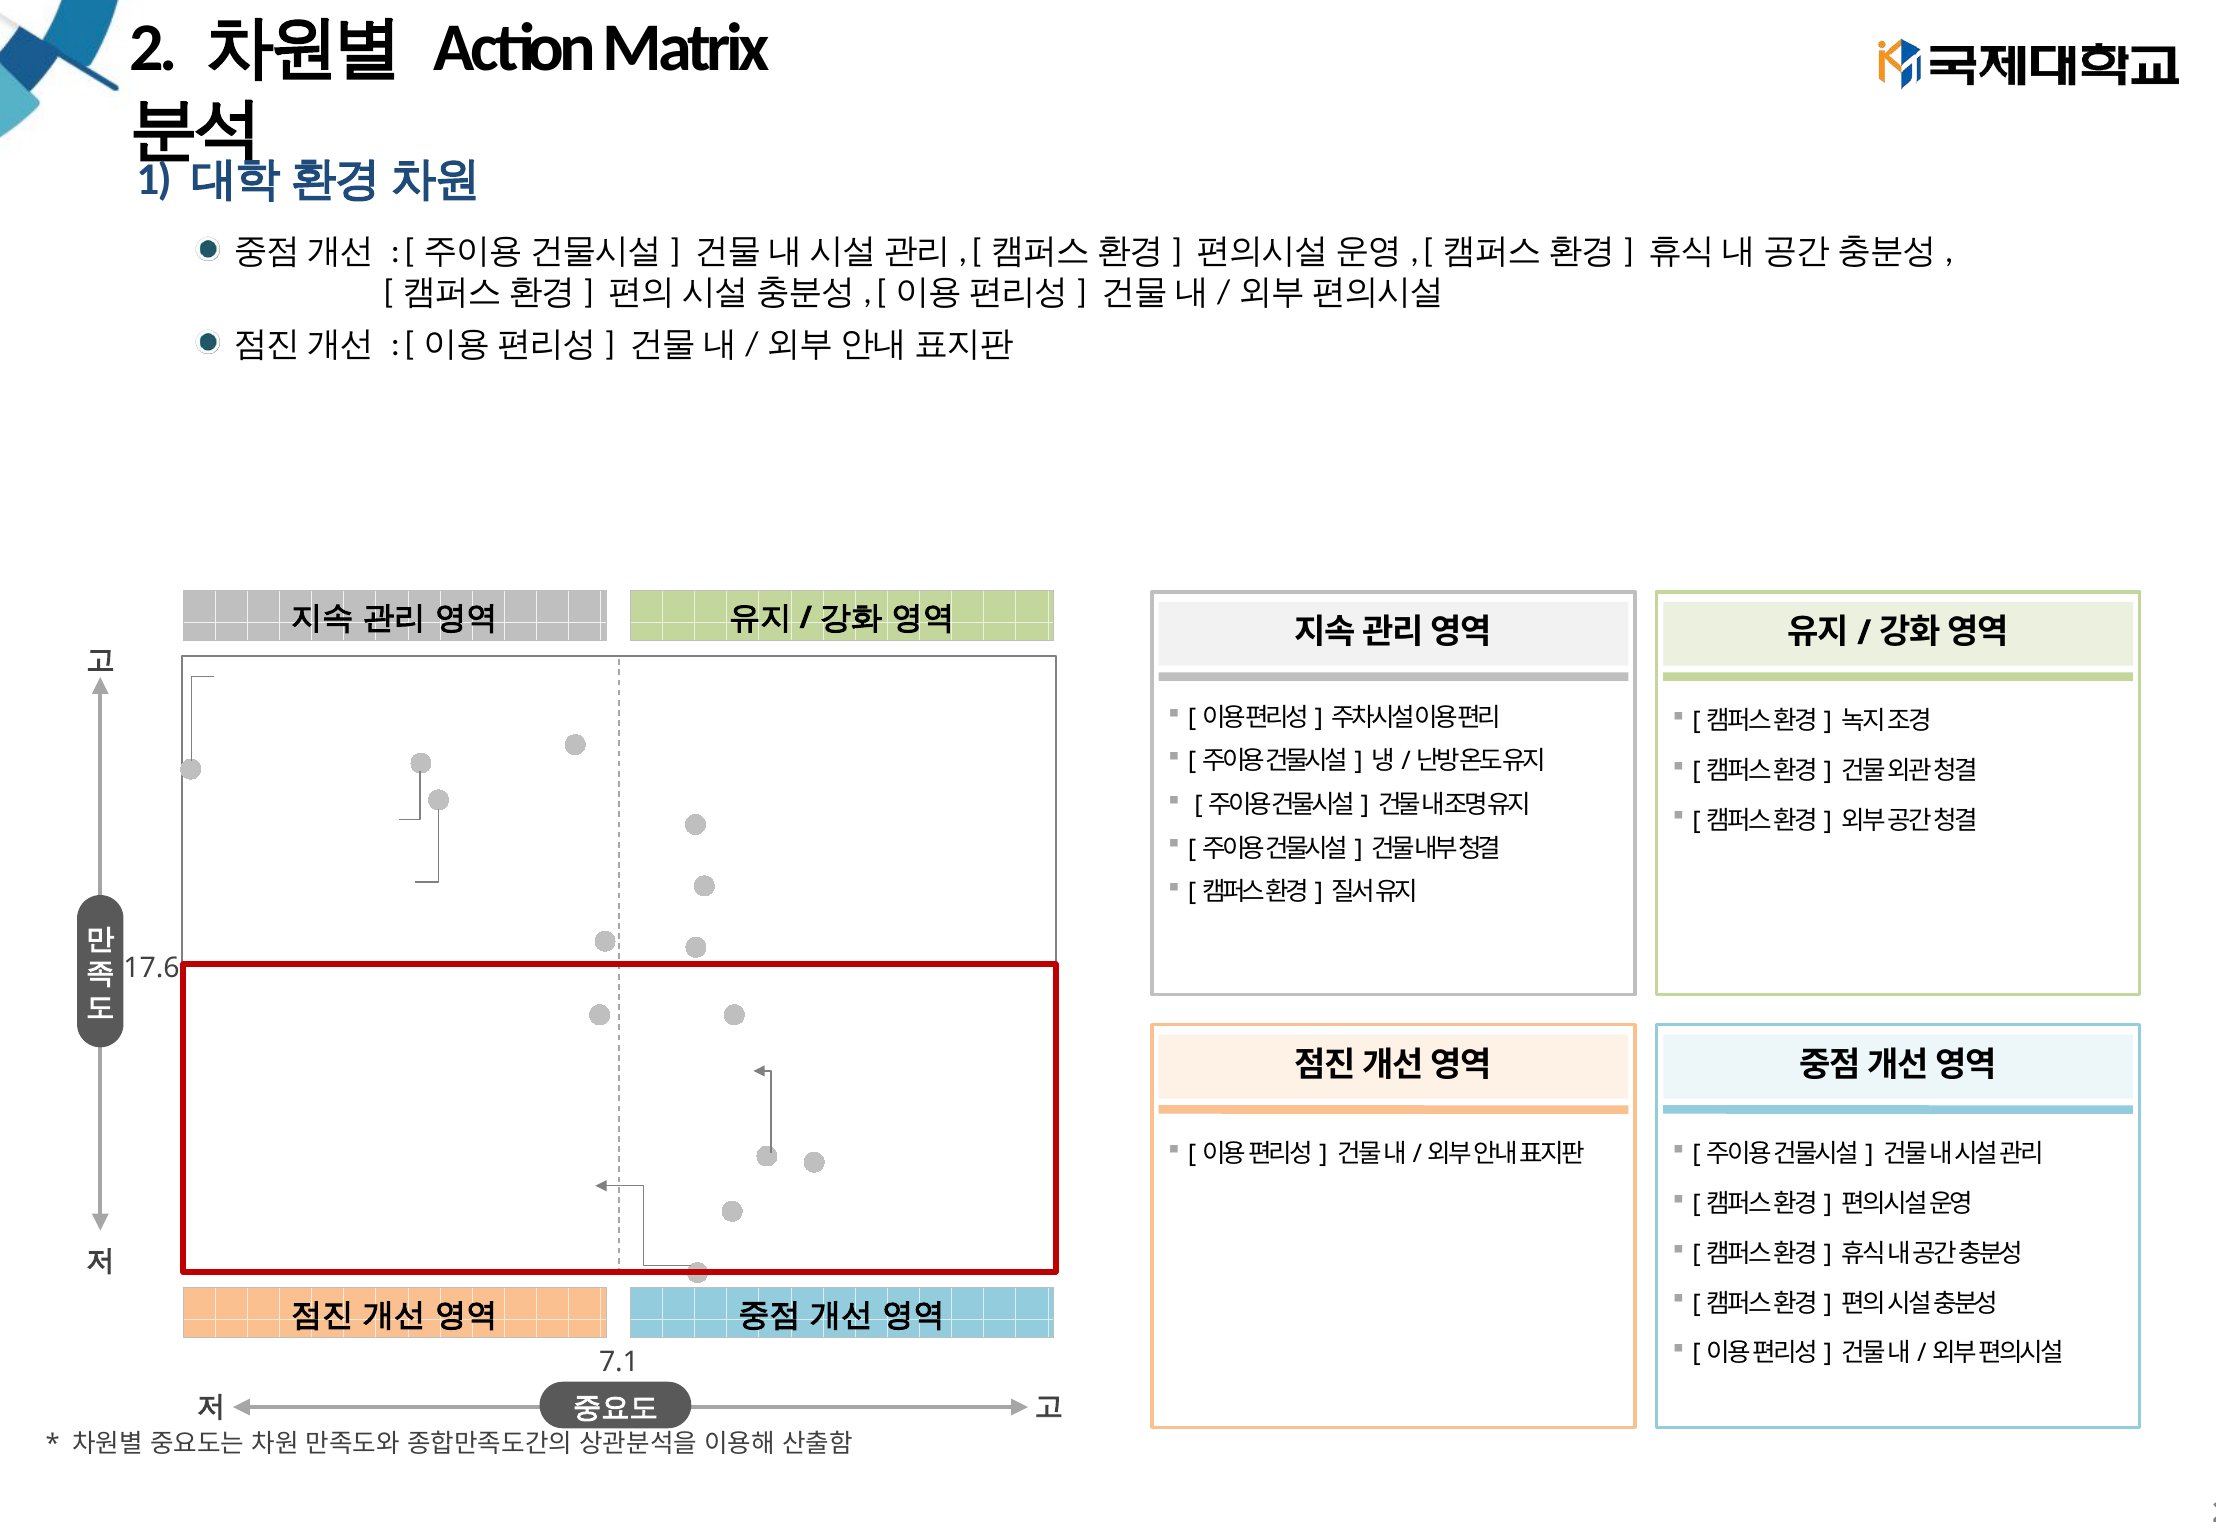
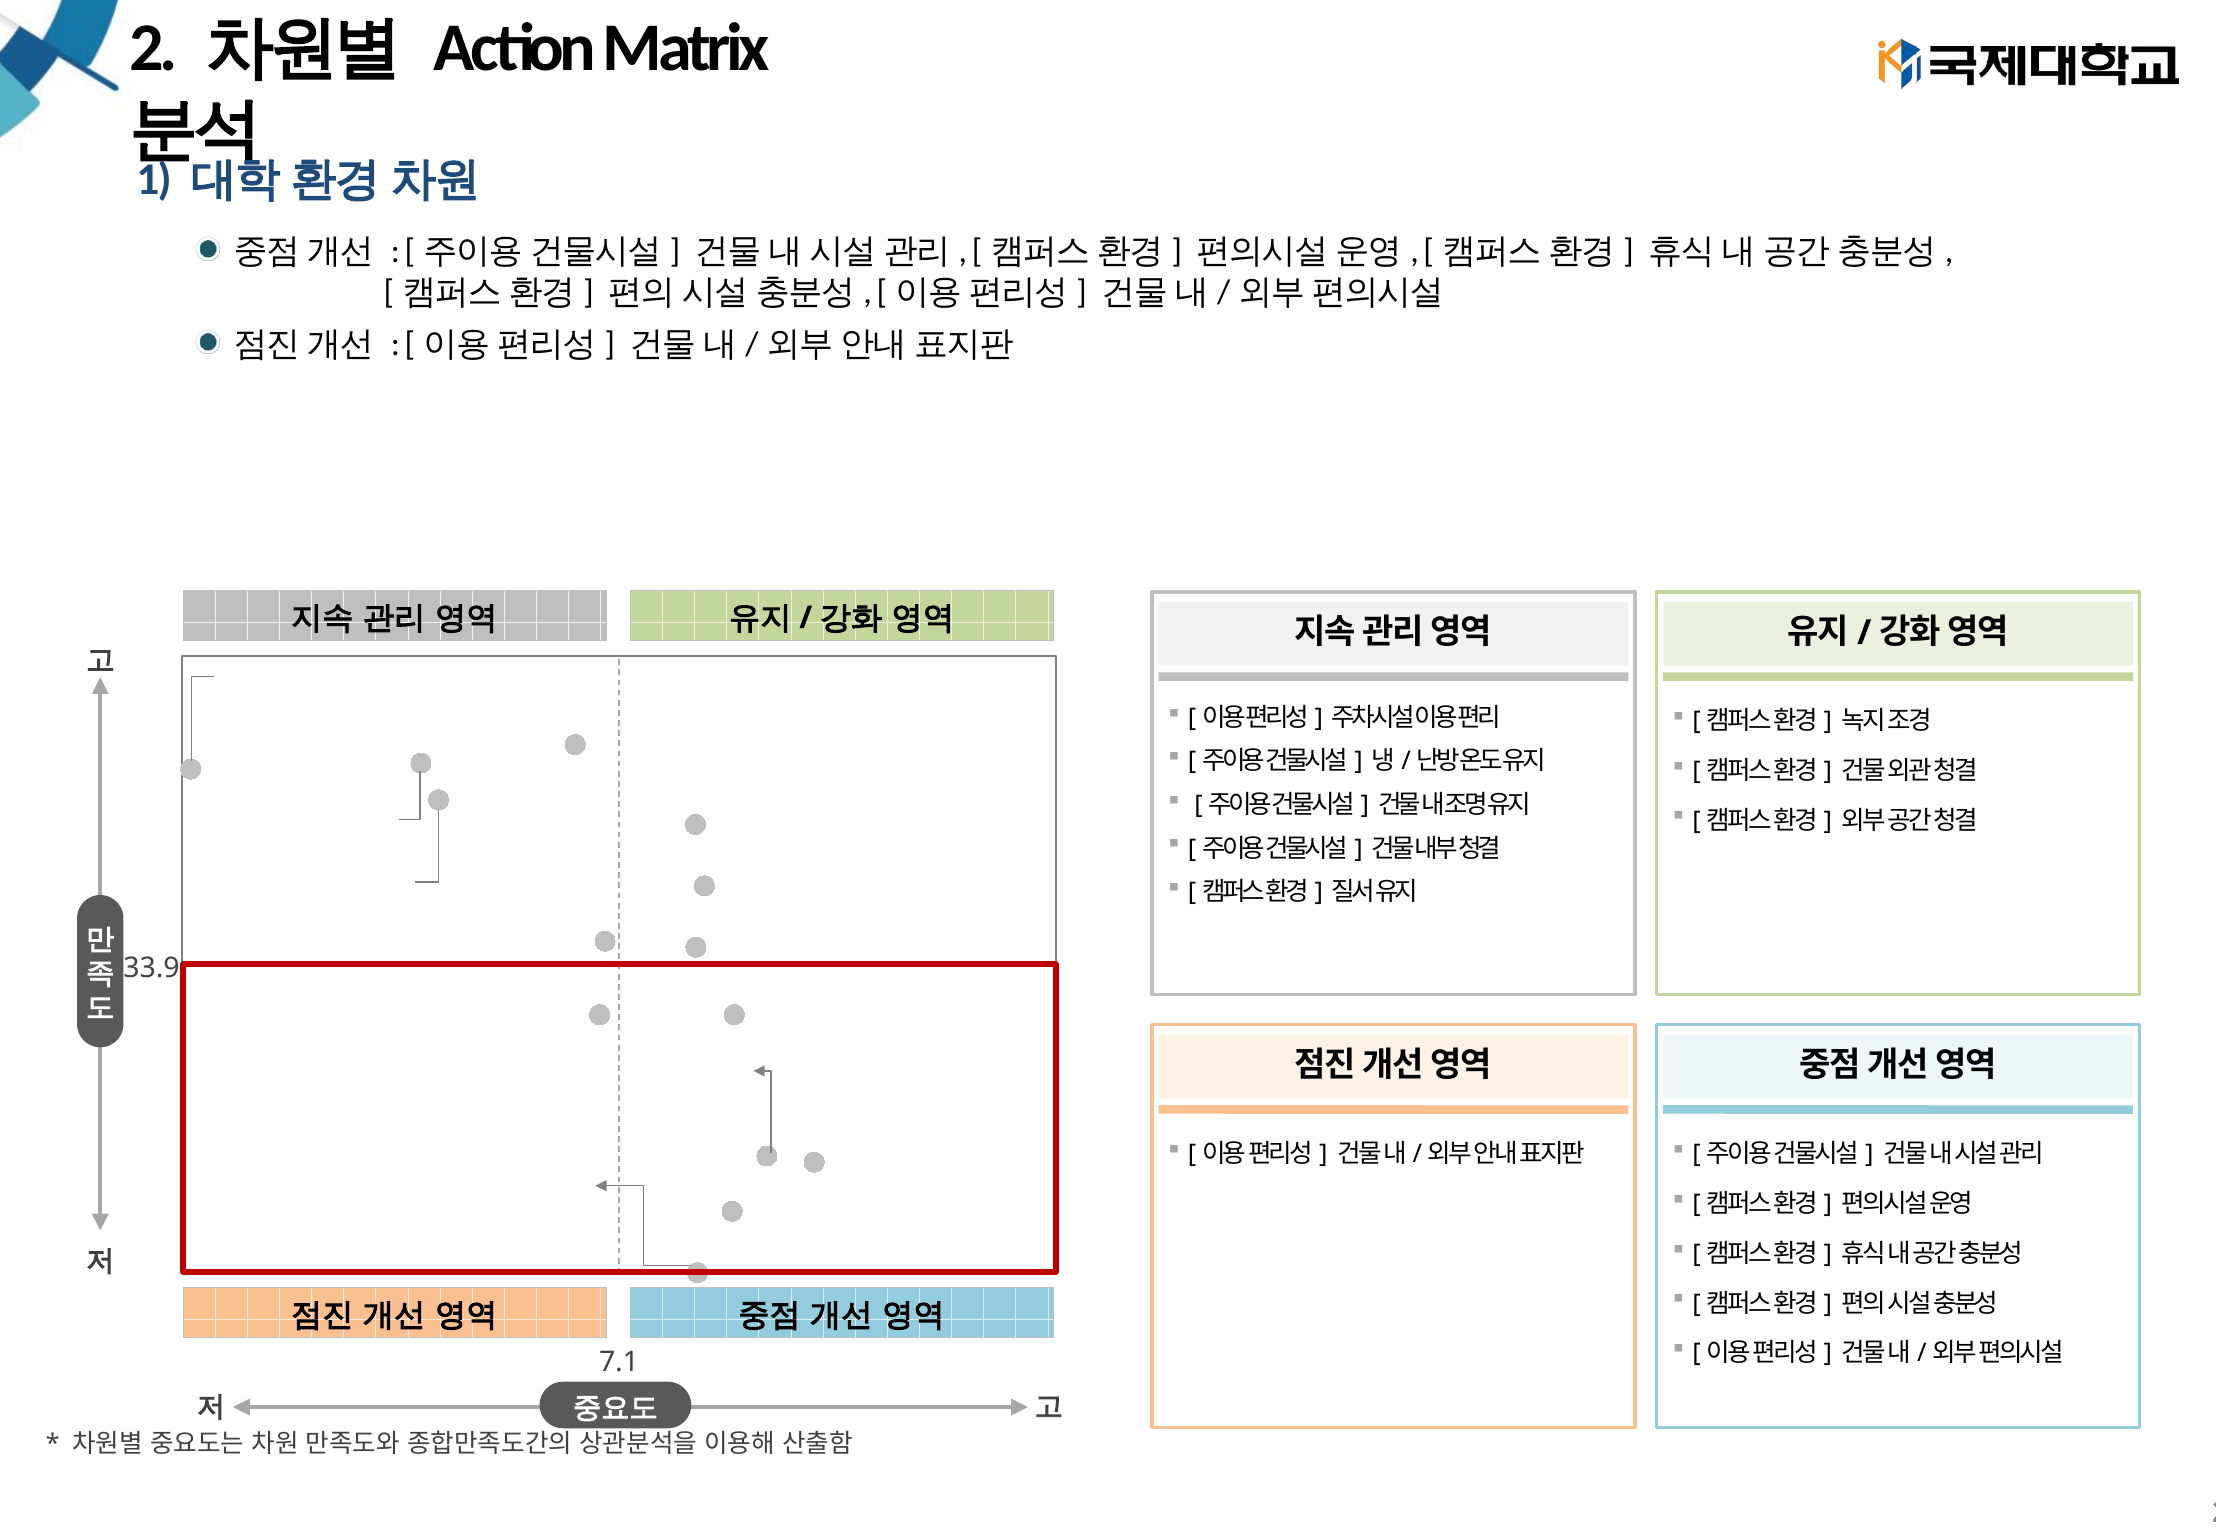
17.6: 17.6 -> 33.9
